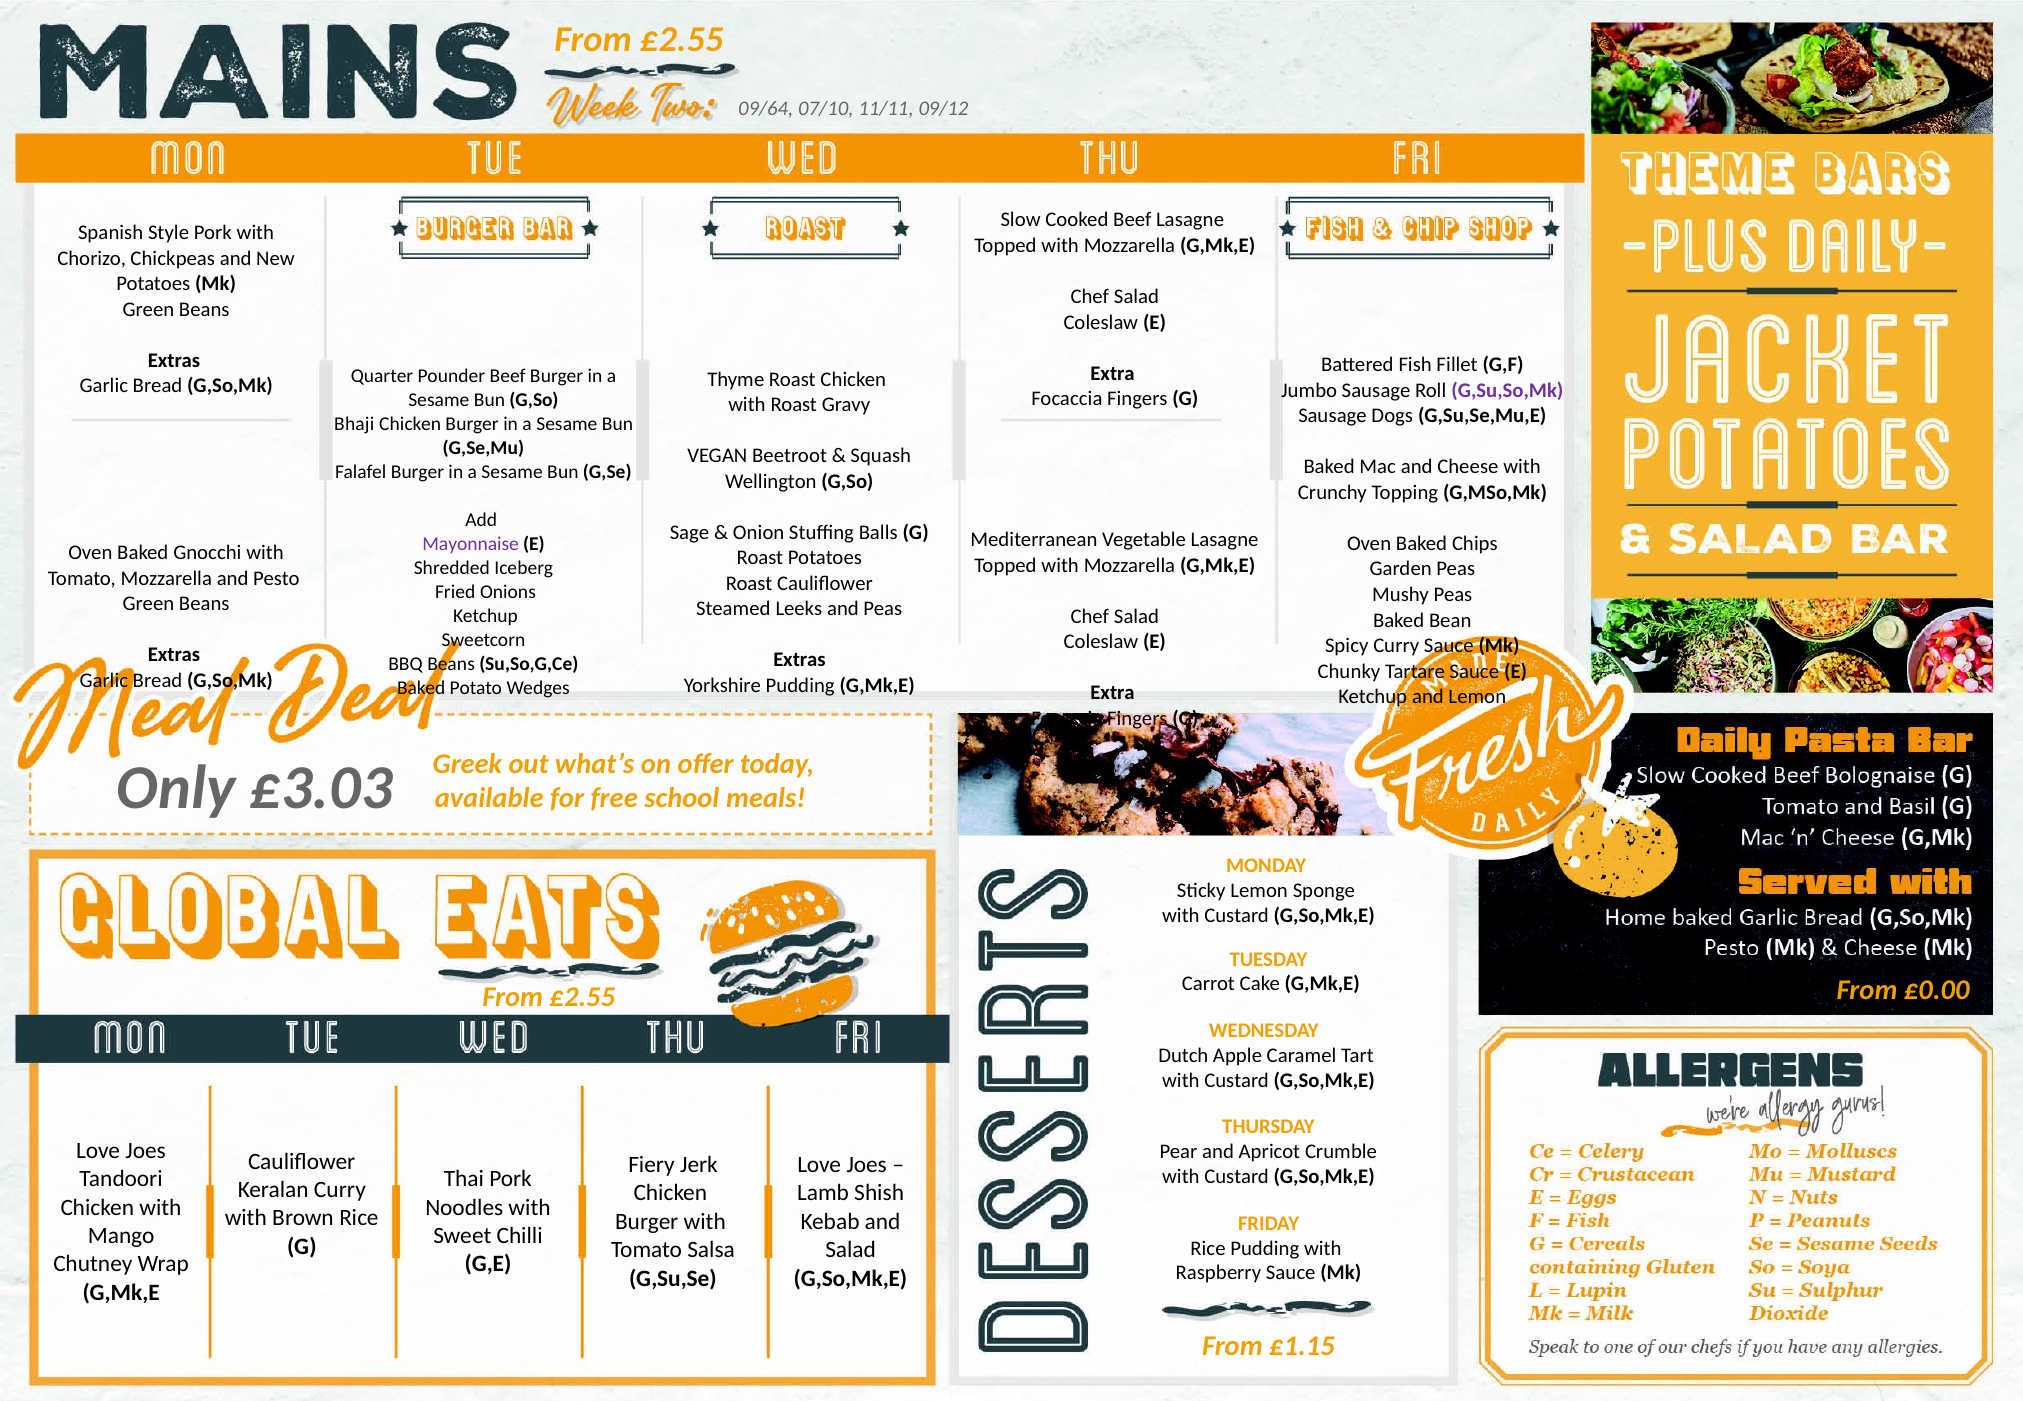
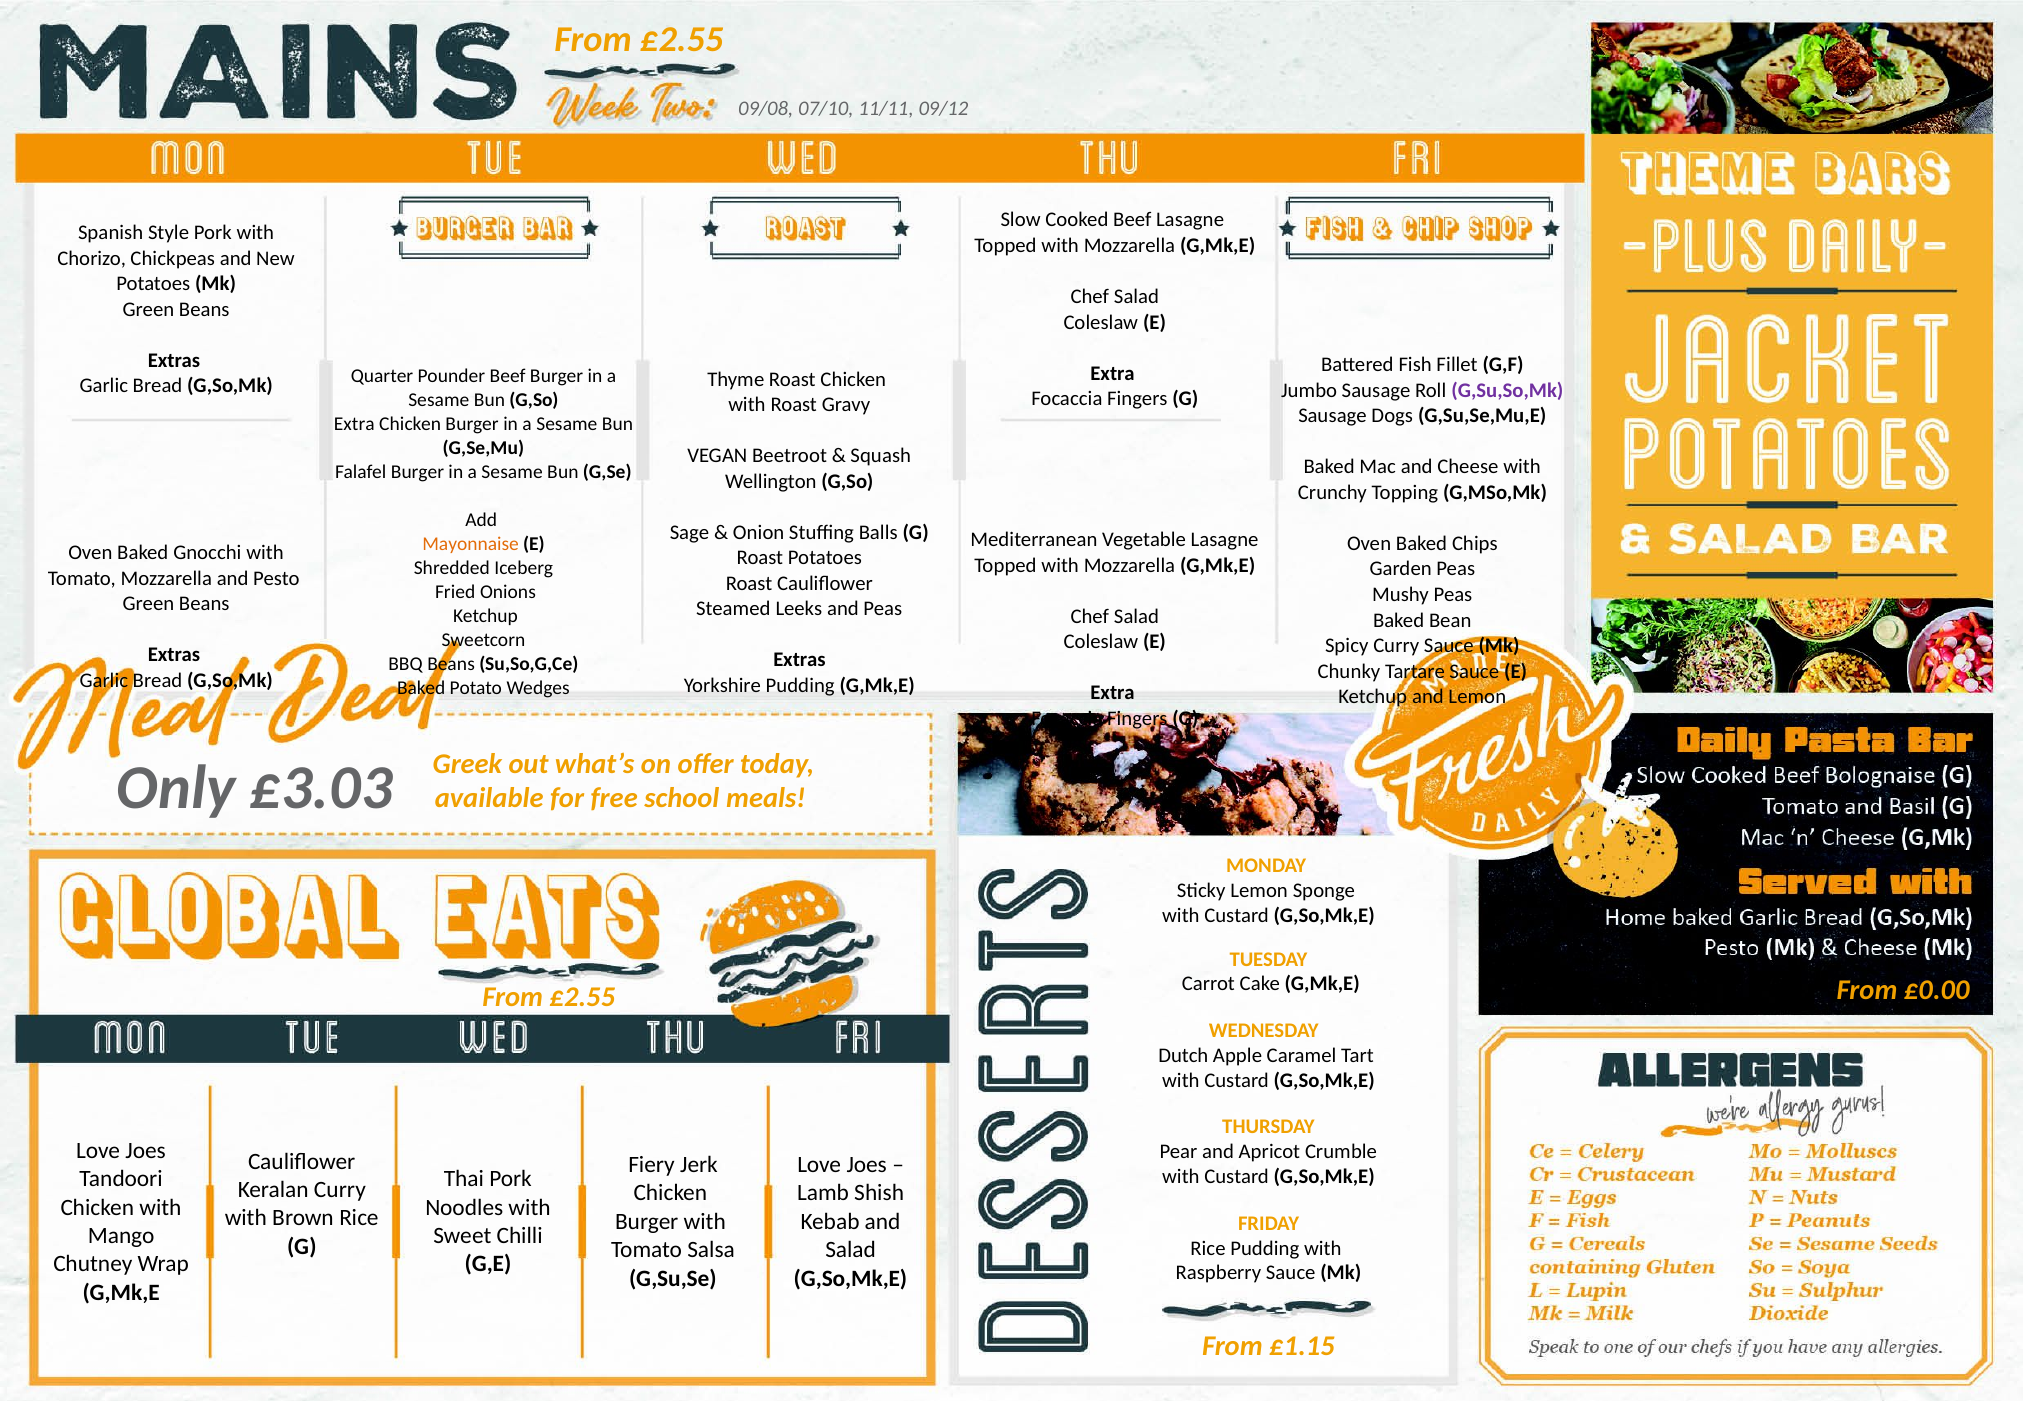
09/64: 09/64 -> 09/08
Bhaji at (354, 424): Bhaji -> Extra
Mayonnaise colour: purple -> orange
